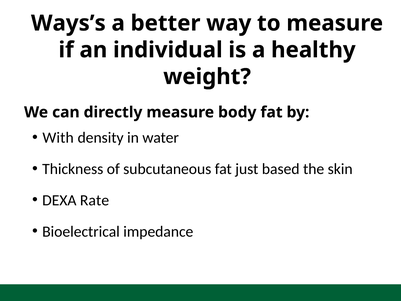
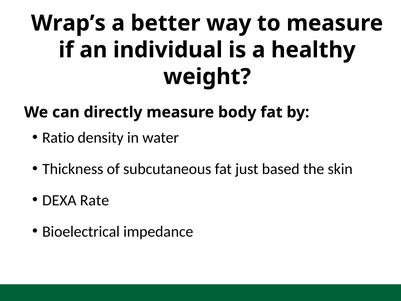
Ways’s: Ways’s -> Wrap’s
With: With -> Ratio
